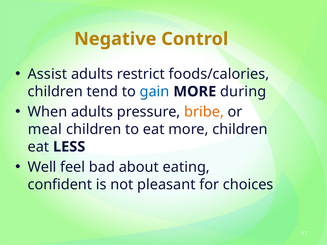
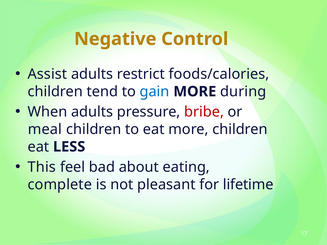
bribe colour: orange -> red
Well: Well -> This
confident: confident -> complete
choices: choices -> lifetime
